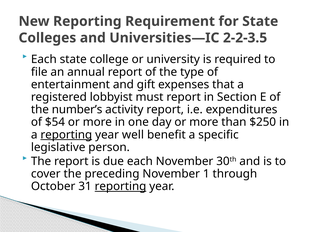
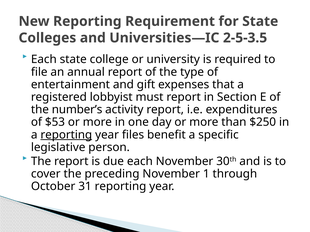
2-2-3.5: 2-2-3.5 -> 2-5-3.5
$54: $54 -> $53
well: well -> files
reporting at (120, 187) underline: present -> none
